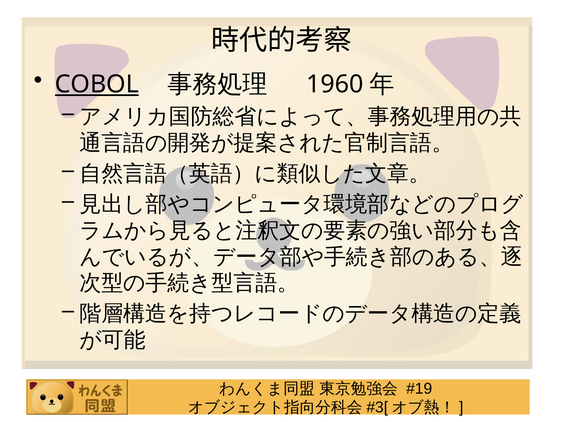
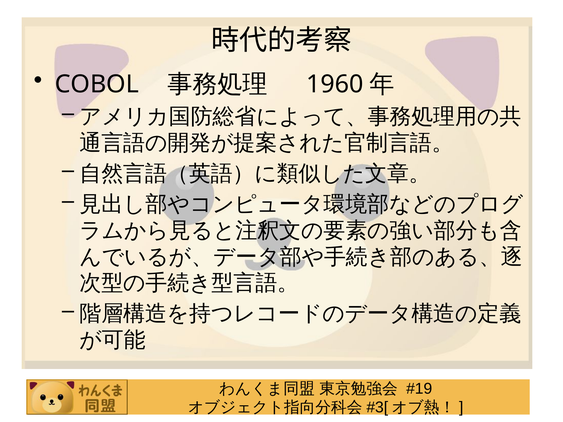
COBOL underline: present -> none
